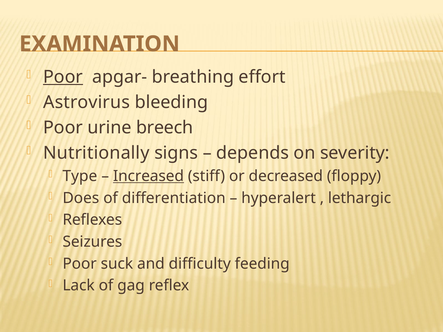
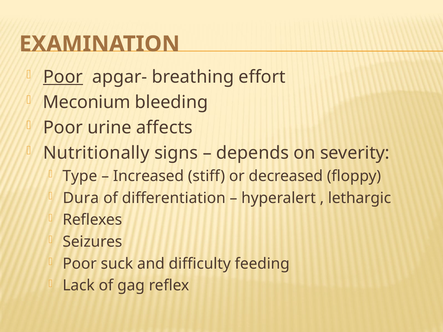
Astrovirus: Astrovirus -> Meconium
breech: breech -> affects
Increased underline: present -> none
Does: Does -> Dura
